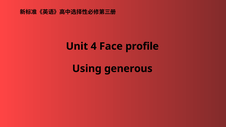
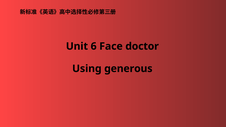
4: 4 -> 6
profile: profile -> doctor
